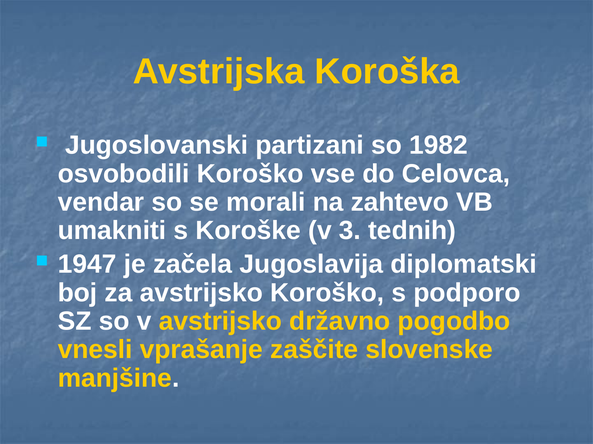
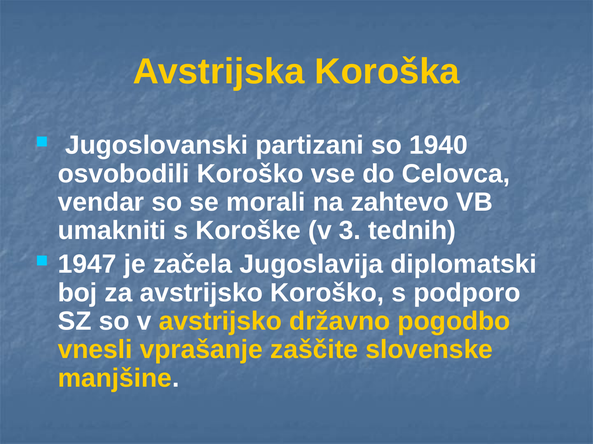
1982: 1982 -> 1940
